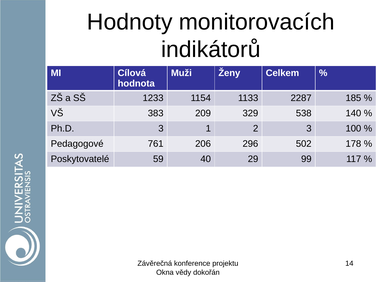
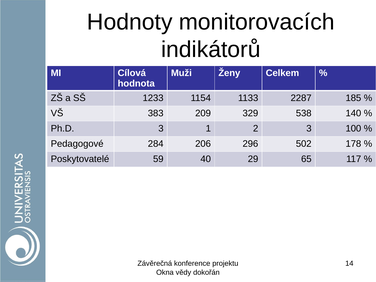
761: 761 -> 284
99: 99 -> 65
